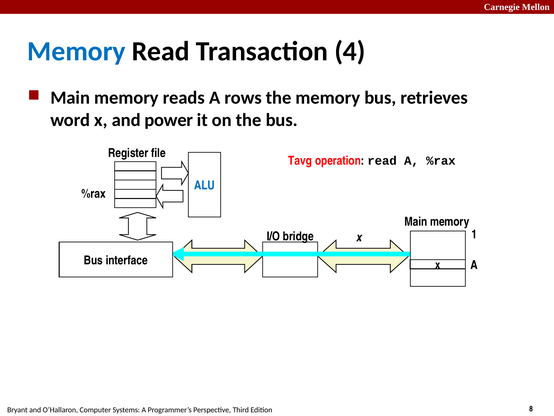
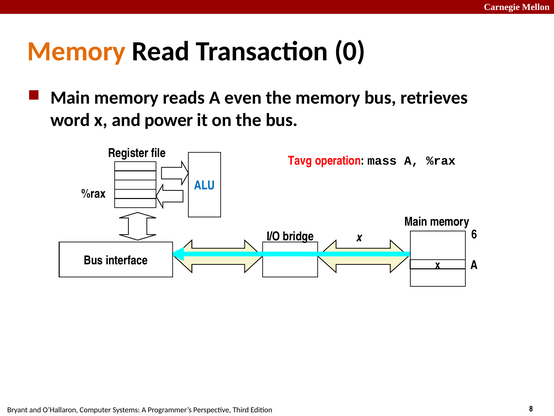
Memory at (76, 51) colour: blue -> orange
4: 4 -> 0
rows: rows -> even
operation read: read -> mass
1: 1 -> 6
